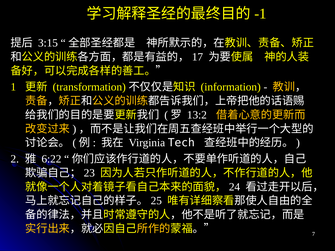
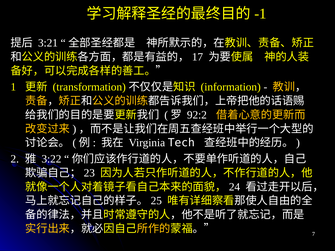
3:15: 3:15 -> 3:21
13:2: 13:2 -> 92:2
6:22: 6:22 -> 3:22
